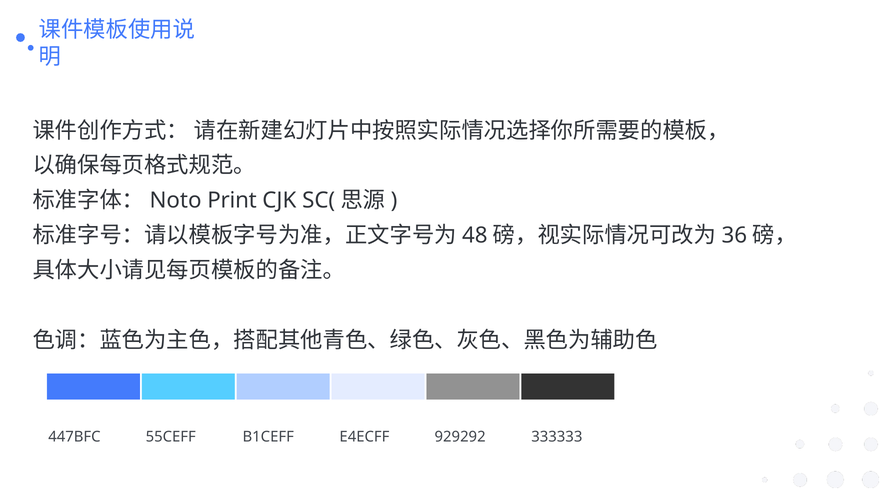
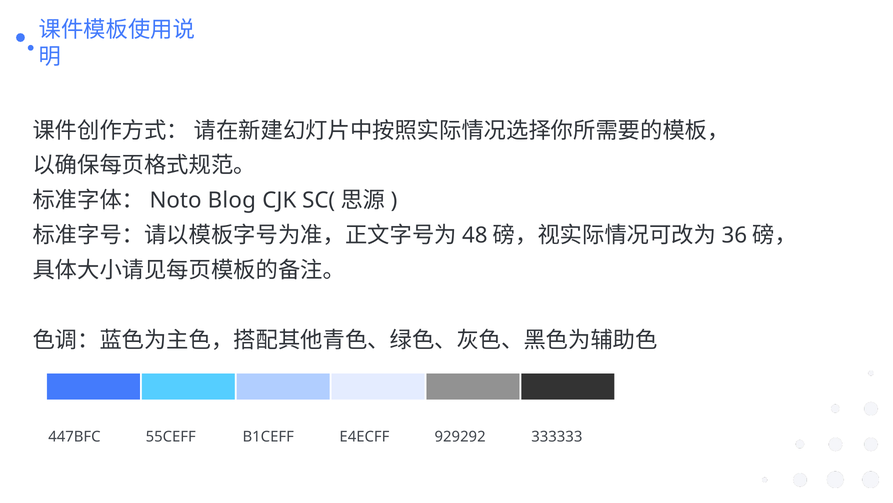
Print: Print -> Blog
